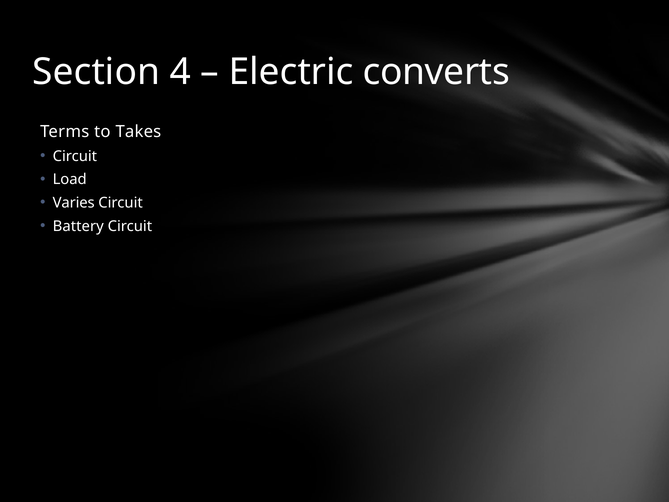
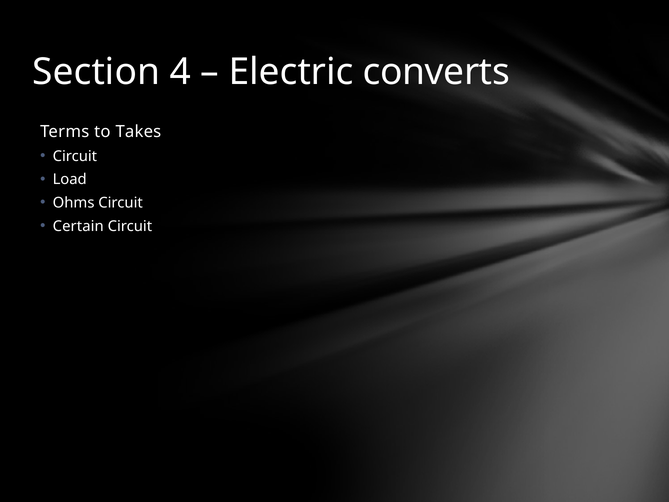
Varies: Varies -> Ohms
Battery: Battery -> Certain
